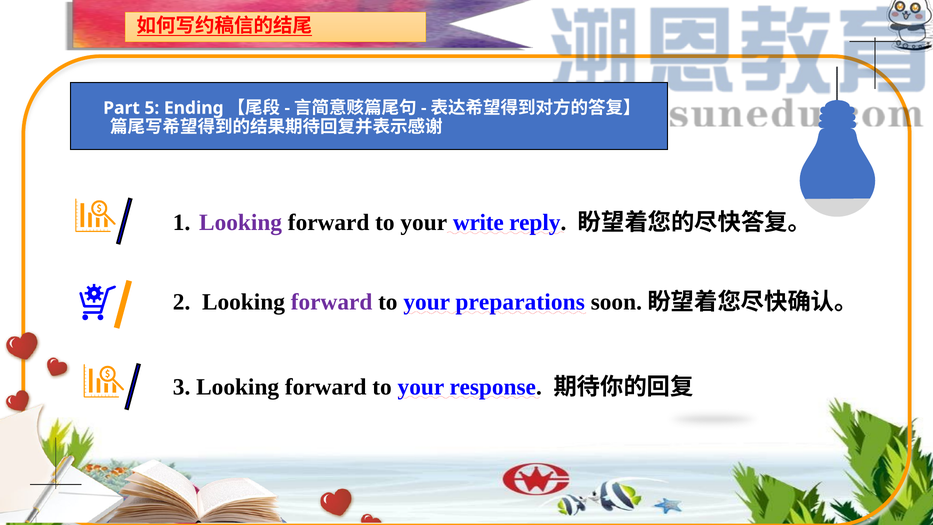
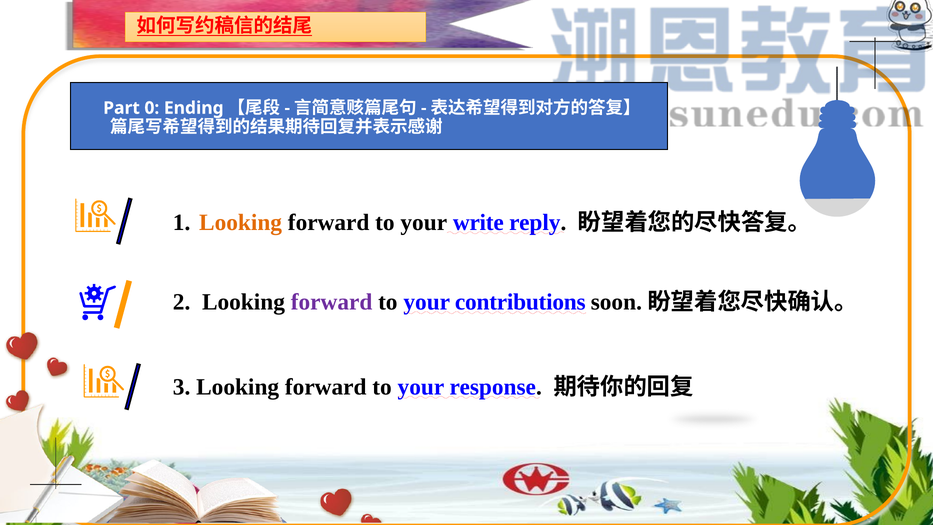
5: 5 -> 0
Looking at (241, 222) colour: purple -> orange
preparations: preparations -> contributions
